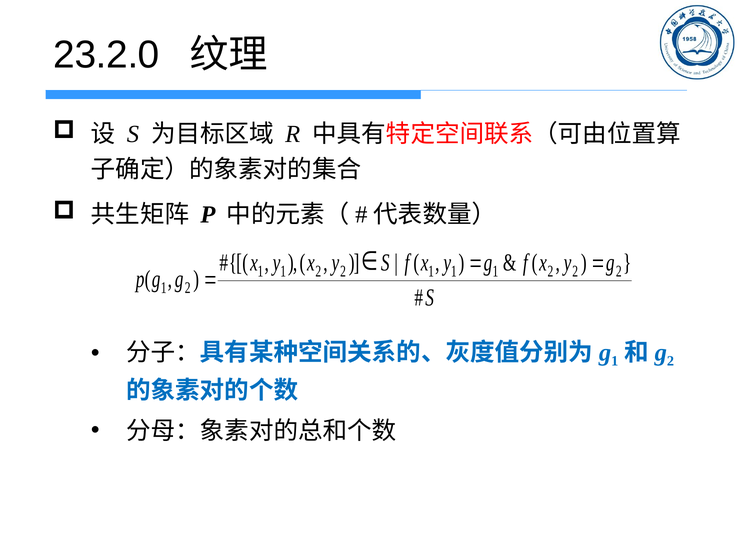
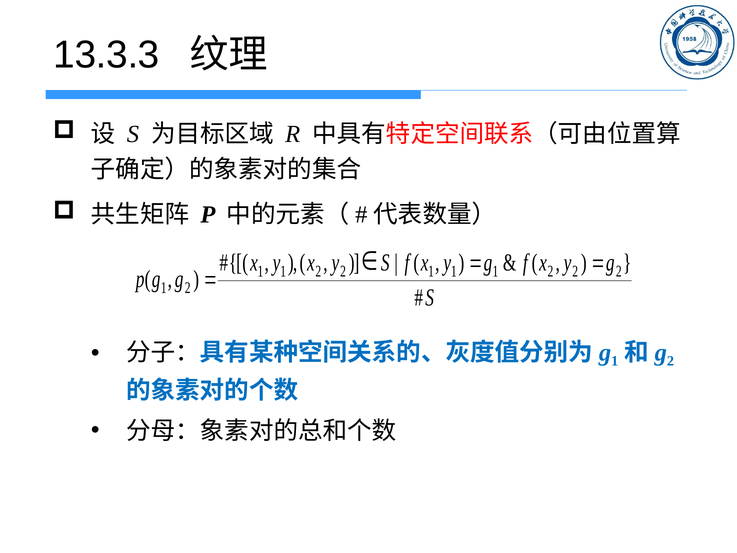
23.2.0: 23.2.0 -> 13.3.3
